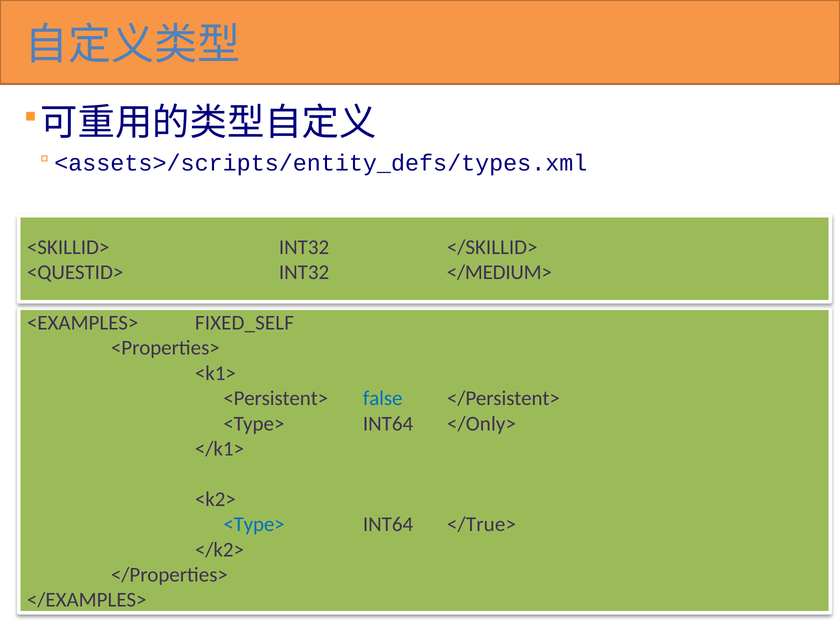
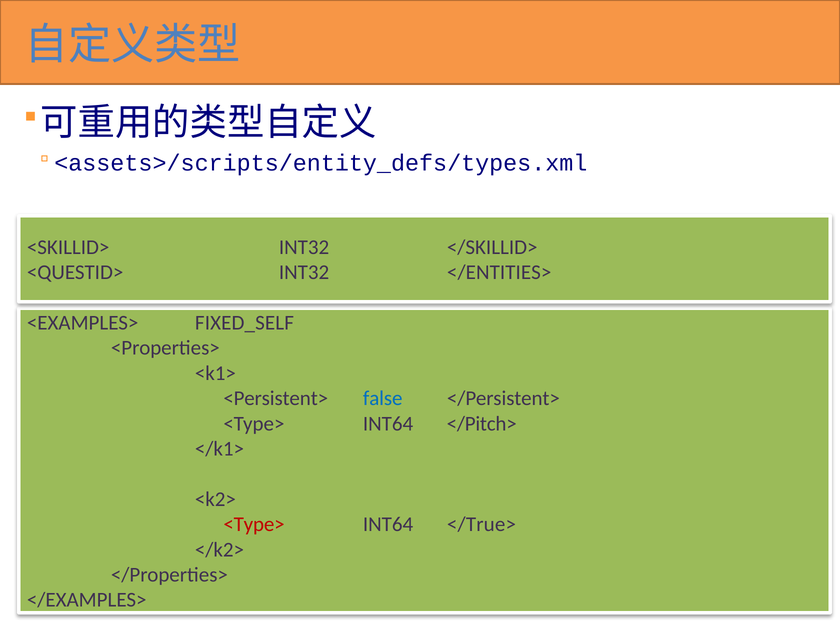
</MEDIUM>: </MEDIUM> -> </ENTITIES>
</Only>: </Only> -> </Pitch>
<Type> at (254, 524) colour: blue -> red
